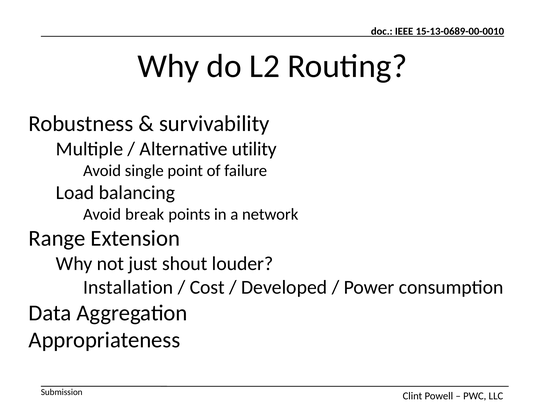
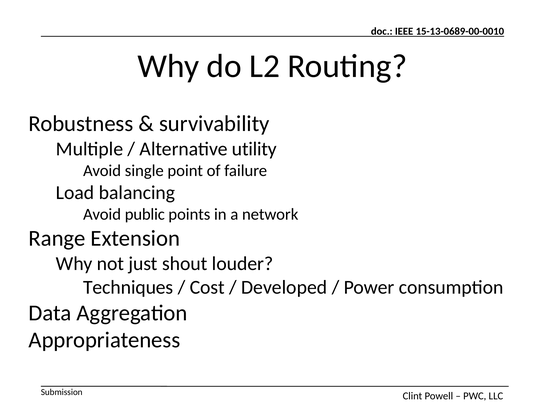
break: break -> public
Installation: Installation -> Techniques
